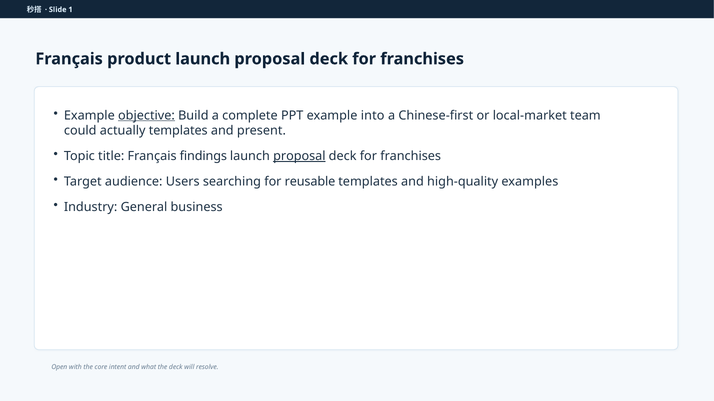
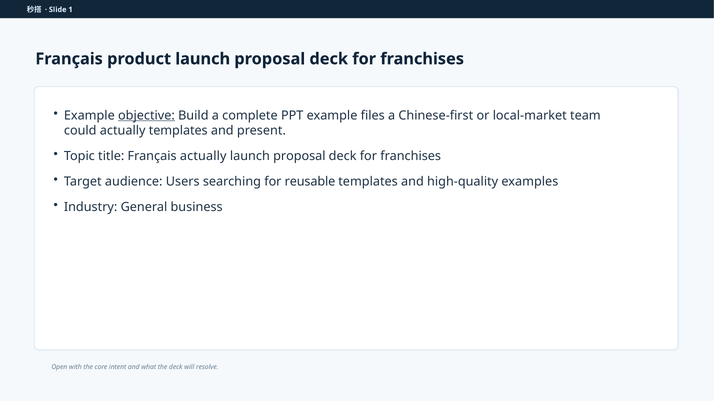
into: into -> files
Français findings: findings -> actually
proposal at (299, 156) underline: present -> none
